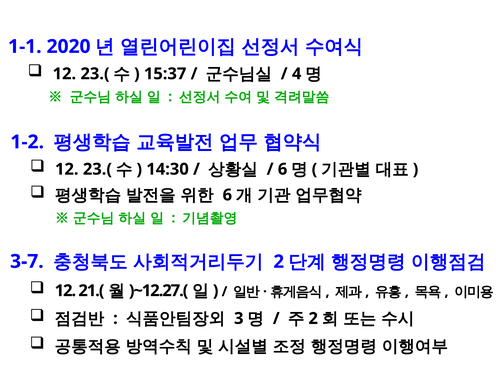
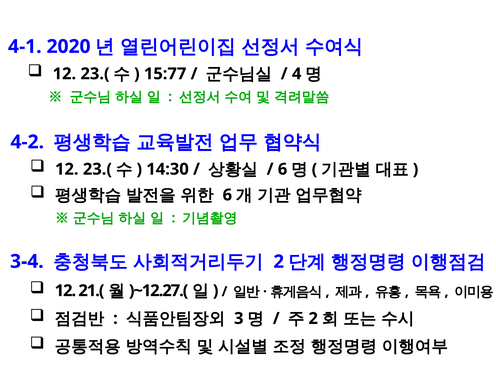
1-1: 1-1 -> 4-1
15:37: 15:37 -> 15:77
1-2: 1-2 -> 4-2
3-7: 3-7 -> 3-4
